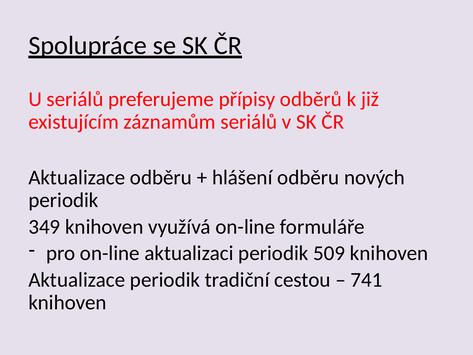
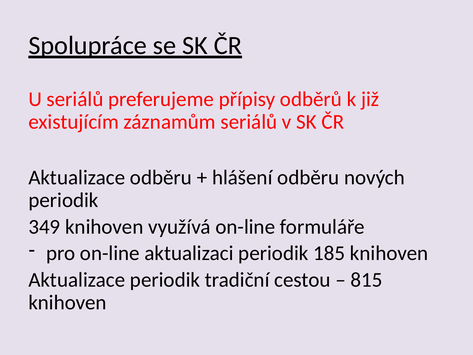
509: 509 -> 185
741: 741 -> 815
